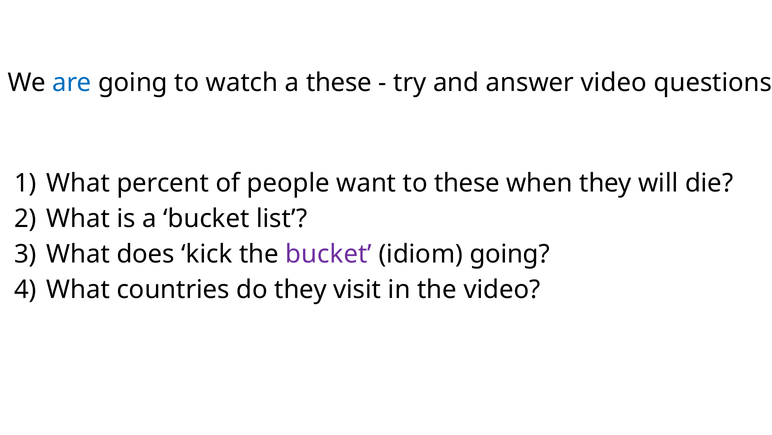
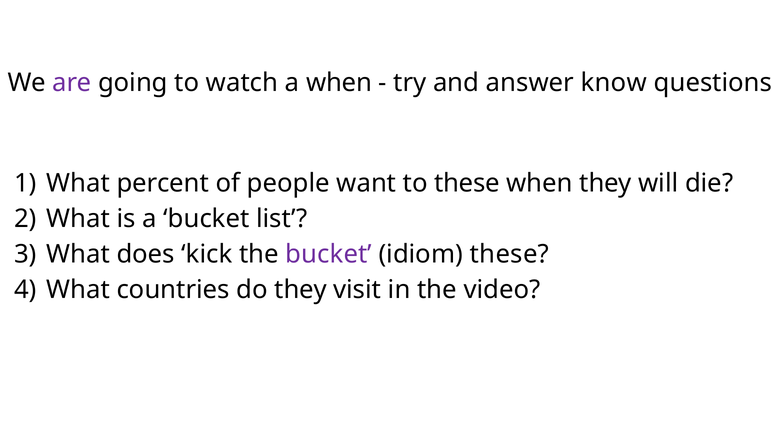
are colour: blue -> purple
a these: these -> when
answer video: video -> know
idiom going: going -> these
